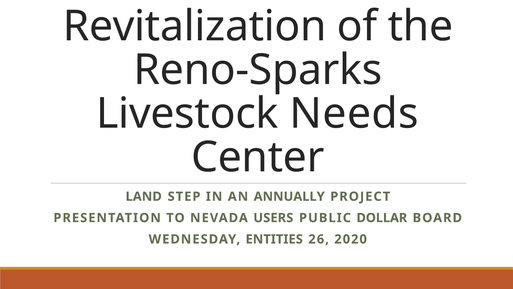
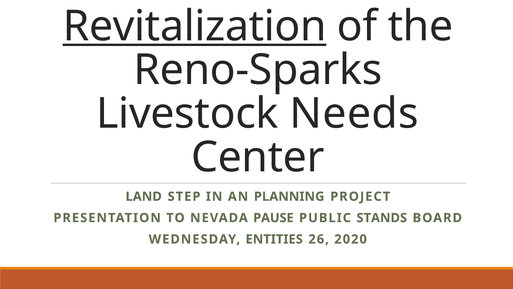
Revitalization underline: none -> present
ANNUALLY: ANNUALLY -> PLANNING
USERS: USERS -> PAUSE
DOLLAR: DOLLAR -> STANDS
